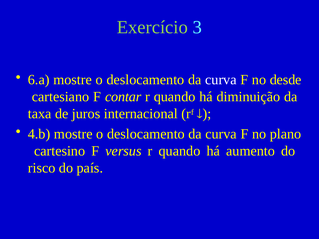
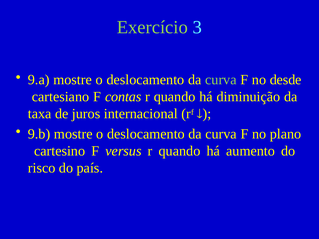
6.a: 6.a -> 9.a
curva at (221, 80) colour: white -> light green
contar: contar -> contas
4.b: 4.b -> 9.b
